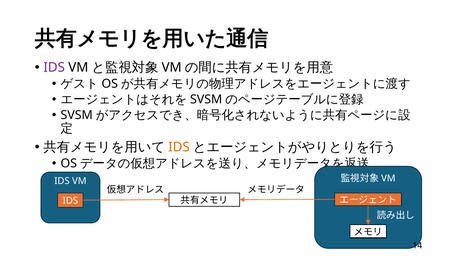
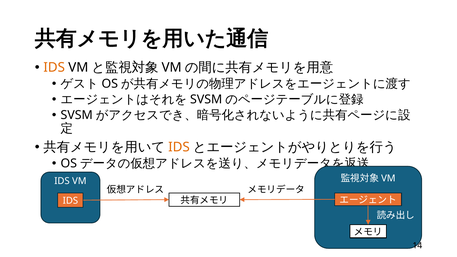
IDS at (54, 68) colour: purple -> orange
